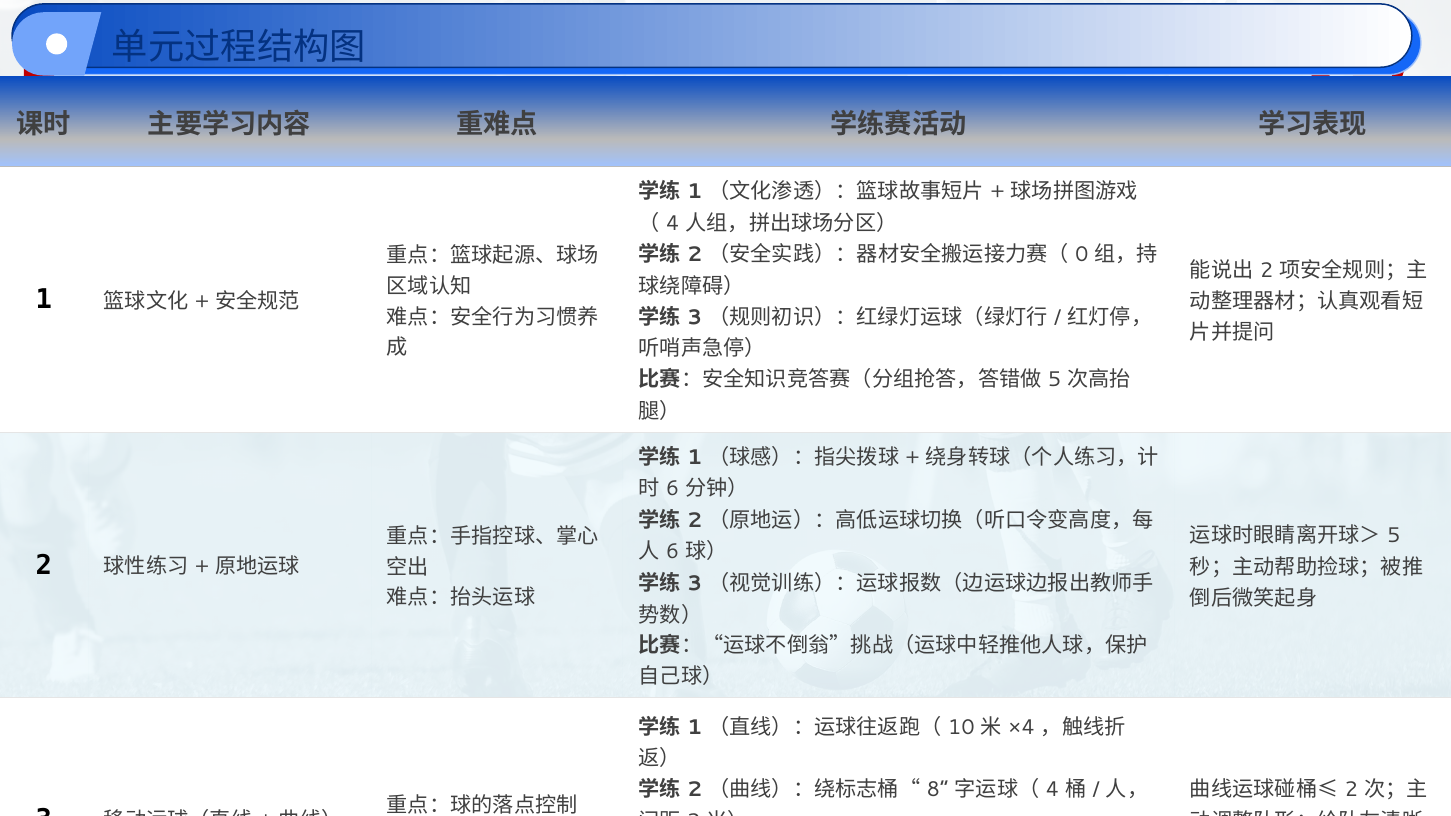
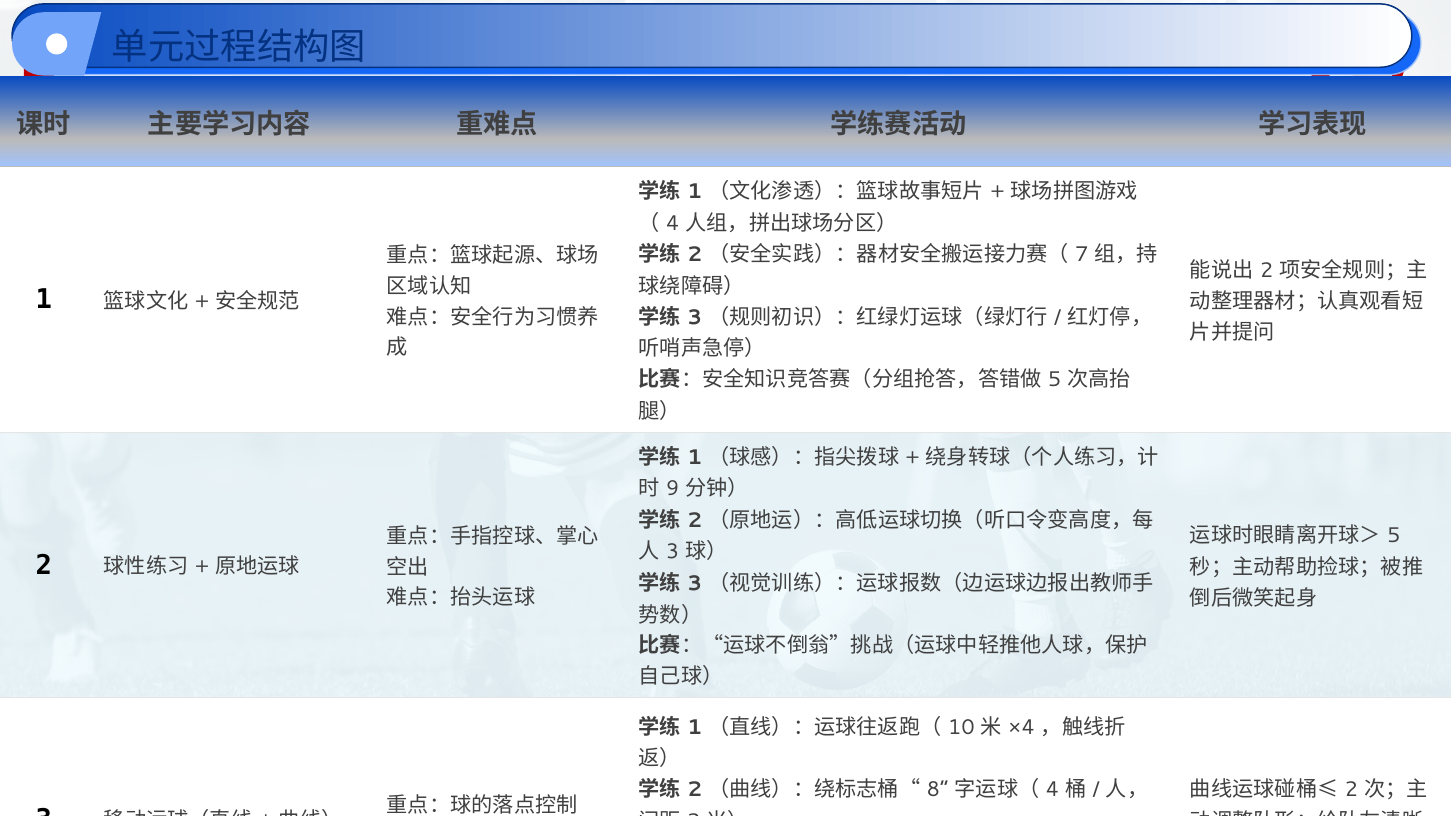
0: 0 -> 7
6 at (673, 489): 6 -> 9
6 at (673, 552): 6 -> 3
